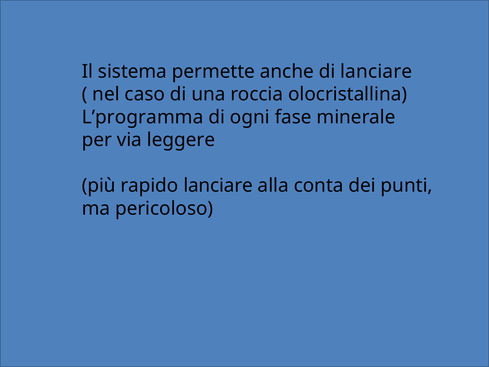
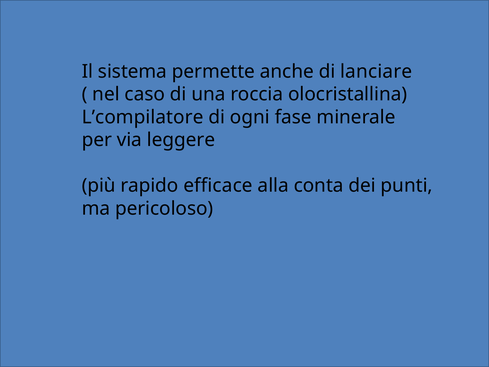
L’programma: L’programma -> L’compilatore
rapido lanciare: lanciare -> efficace
